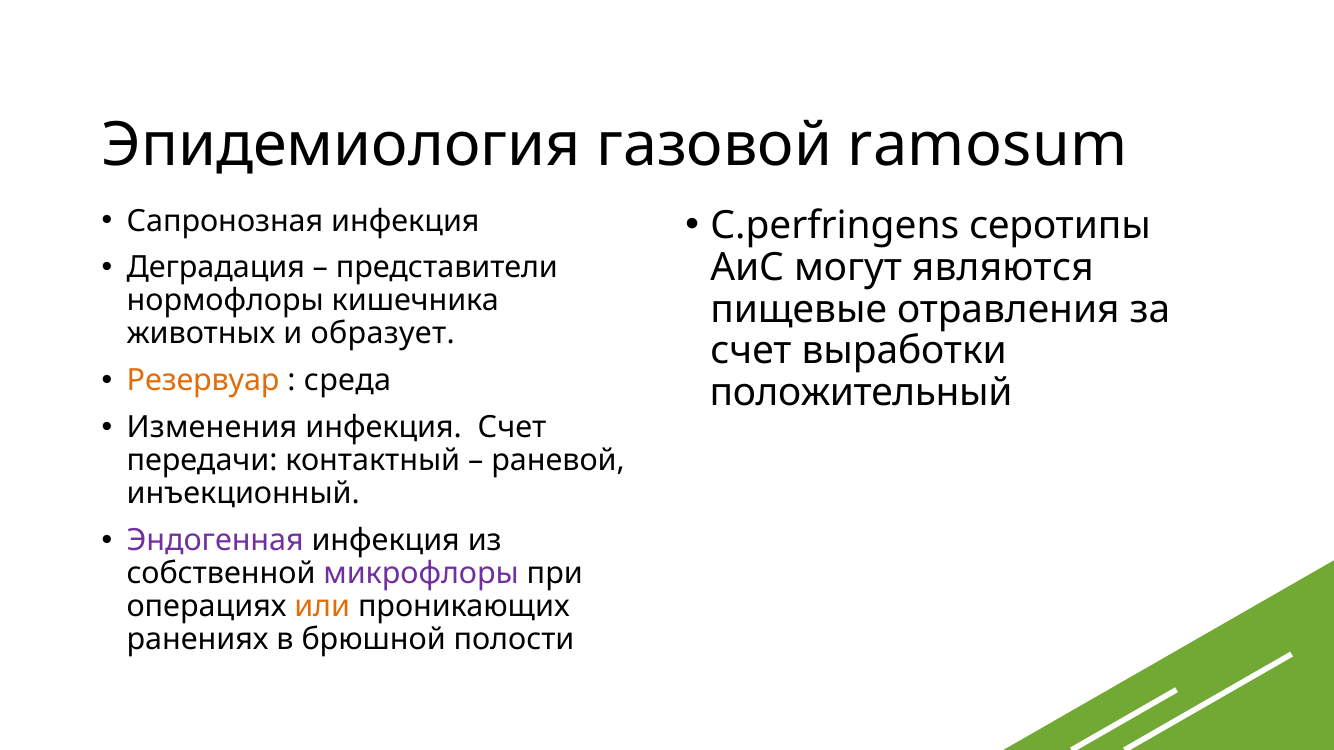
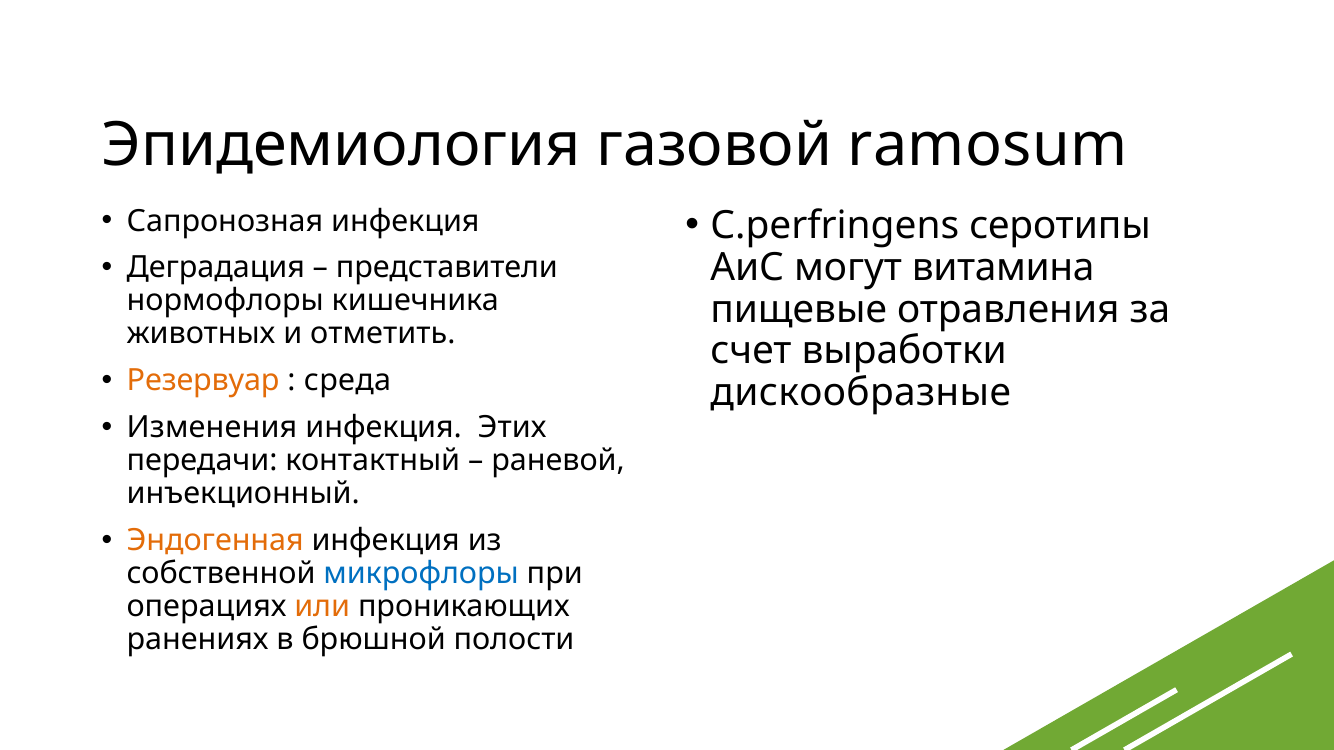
являются: являются -> витамина
образует: образует -> отметить
положительный: положительный -> дискообразные
инфекция Счет: Счет -> Этих
Эндогенная colour: purple -> orange
микрофлоры colour: purple -> blue
